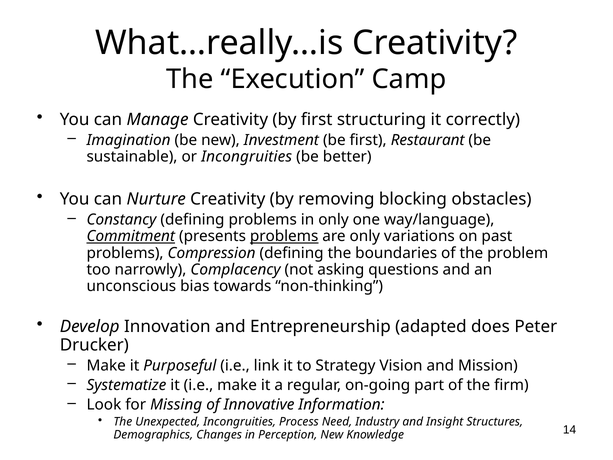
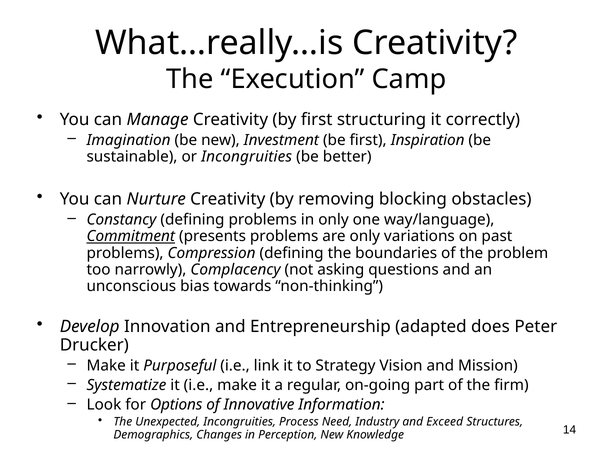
Restaurant: Restaurant -> Inspiration
problems at (284, 236) underline: present -> none
Missing: Missing -> Options
Insight: Insight -> Exceed
